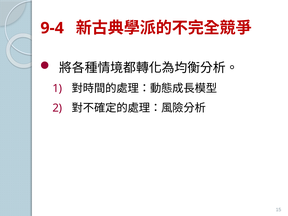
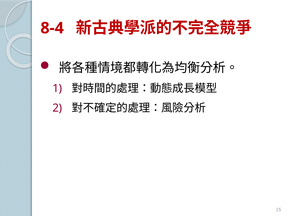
9-4: 9-4 -> 8-4
